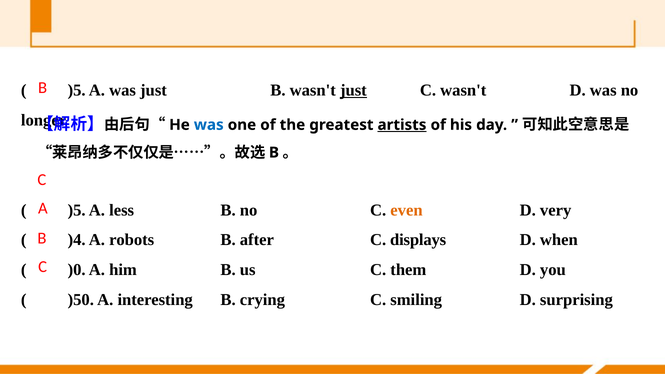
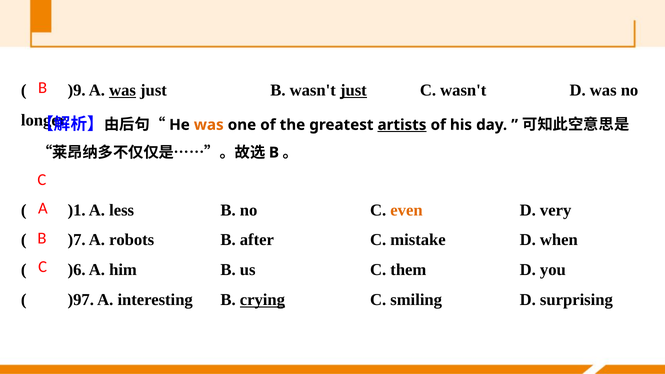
)5 at (77, 90): )5 -> )9
was at (123, 90) underline: none -> present
was at (209, 125) colour: blue -> orange
)5 at (77, 210): )5 -> )1
)4: )4 -> )7
displays: displays -> mistake
)0: )0 -> )6
)50: )50 -> )97
crying underline: none -> present
